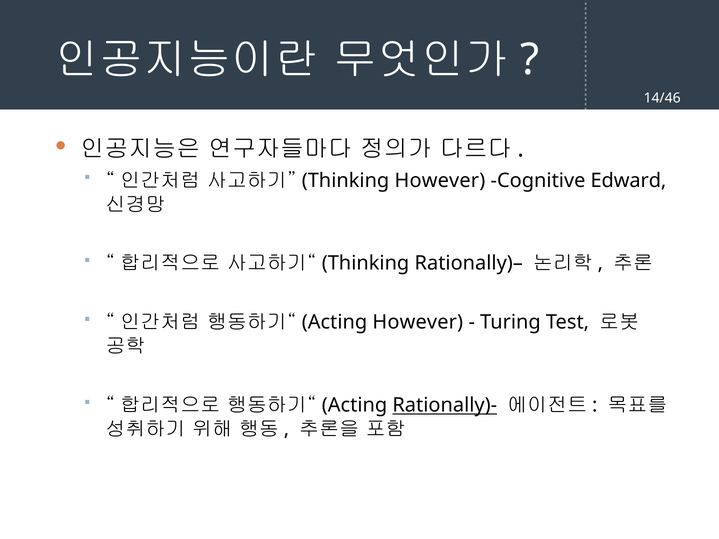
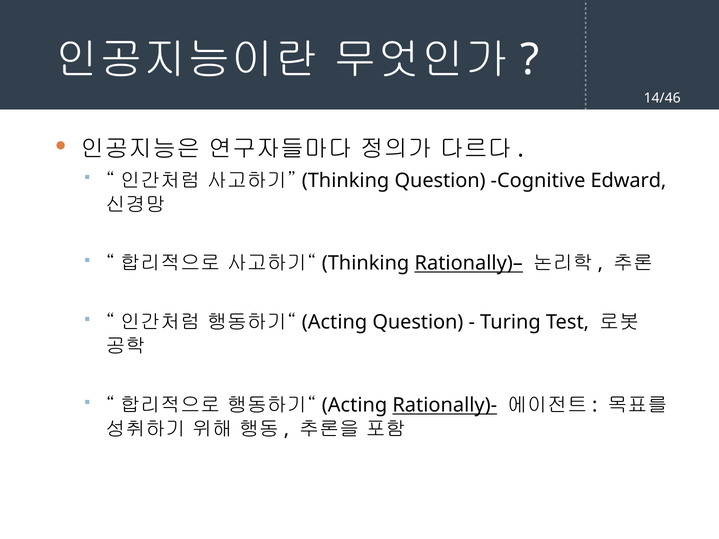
However at (440, 181): However -> Question
Rationally)– underline: none -> present
However at (418, 323): However -> Question
